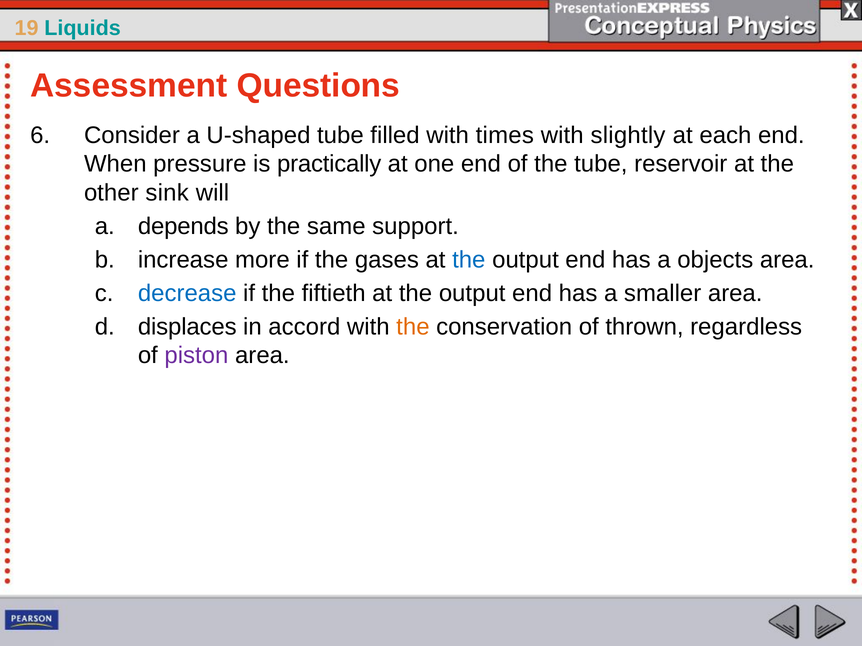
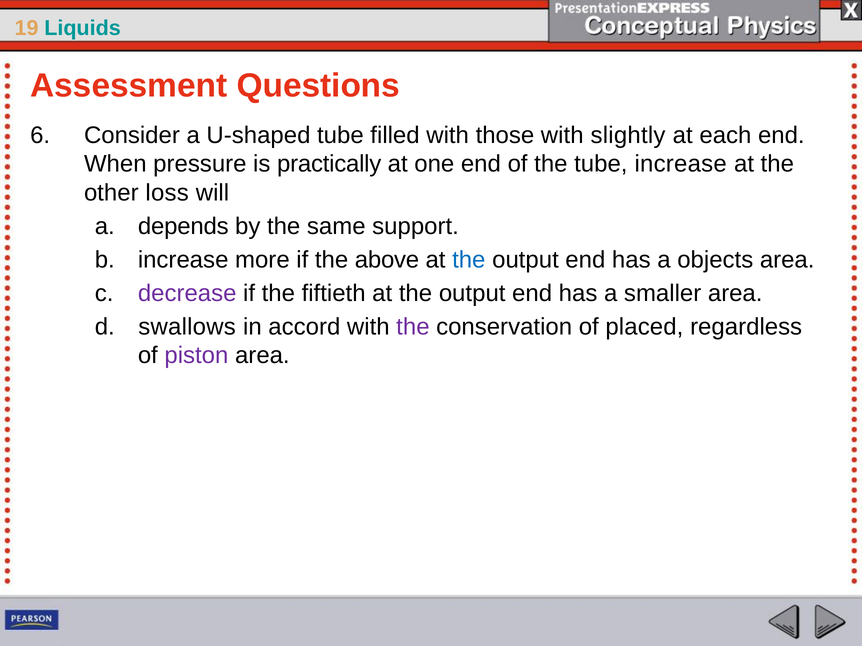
times: times -> those
tube reservoir: reservoir -> increase
sink: sink -> loss
gases: gases -> above
decrease colour: blue -> purple
displaces: displaces -> swallows
the at (413, 327) colour: orange -> purple
thrown: thrown -> placed
